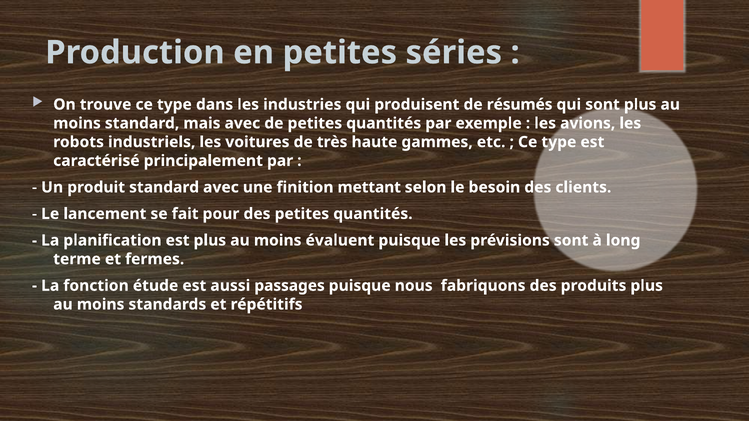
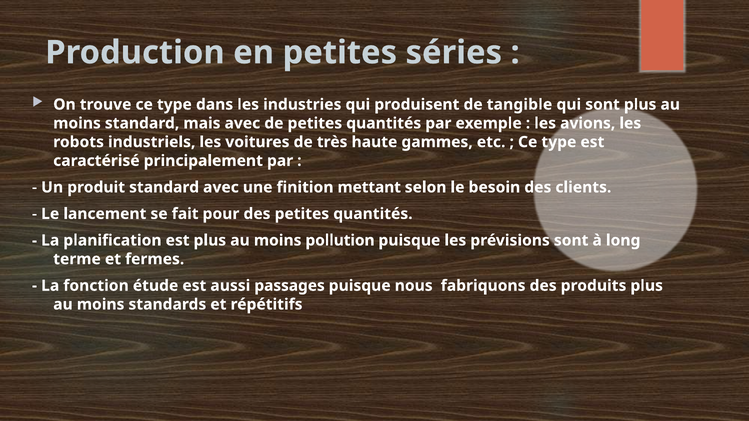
résumés: résumés -> tangible
évaluent: évaluent -> pollution
